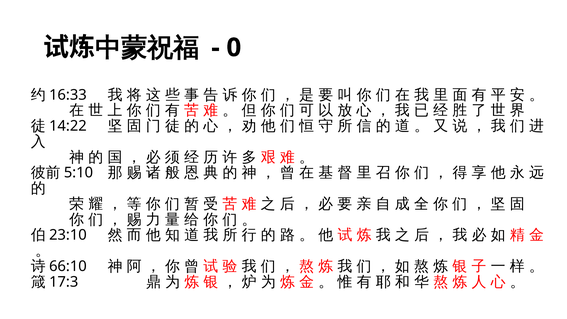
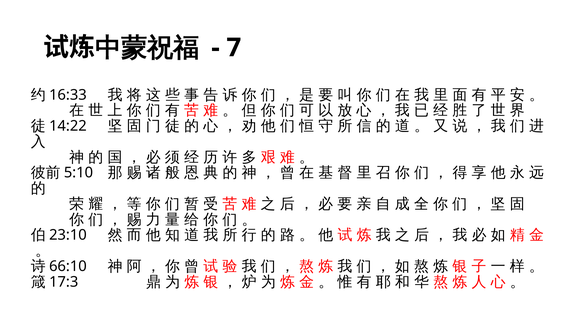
0: 0 -> 7
